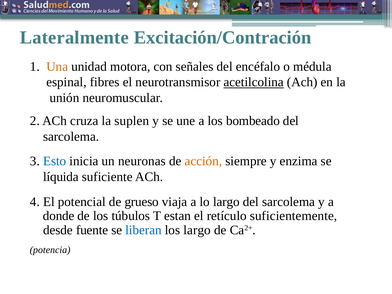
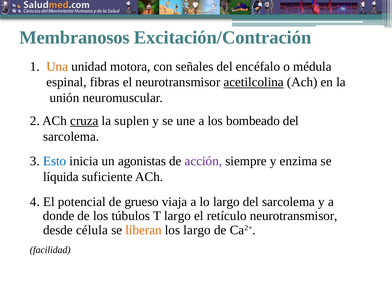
Lateralmente: Lateralmente -> Membranosos
fibres: fibres -> fibras
cruza underline: none -> present
neuronas: neuronas -> agonistas
acción colour: orange -> purple
T estan: estan -> largo
retículo suficientemente: suficientemente -> neurotransmisor
fuente: fuente -> célula
liberan colour: blue -> orange
potencia: potencia -> facilidad
